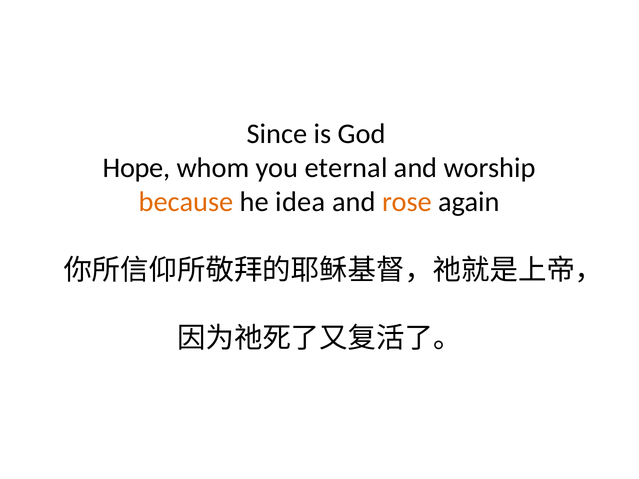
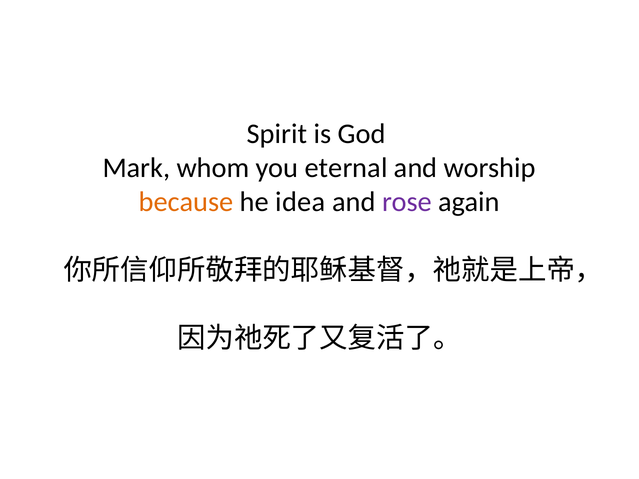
Since: Since -> Spirit
Hope: Hope -> Mark
rose colour: orange -> purple
